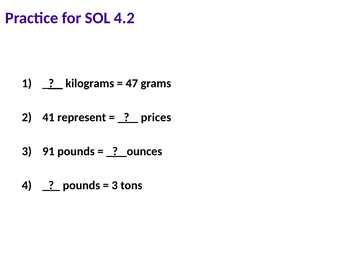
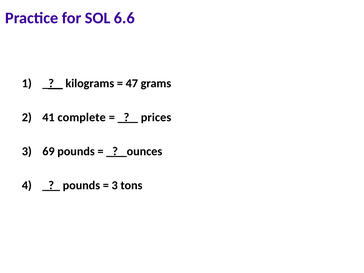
4.2: 4.2 -> 6.6
represent: represent -> complete
91: 91 -> 69
